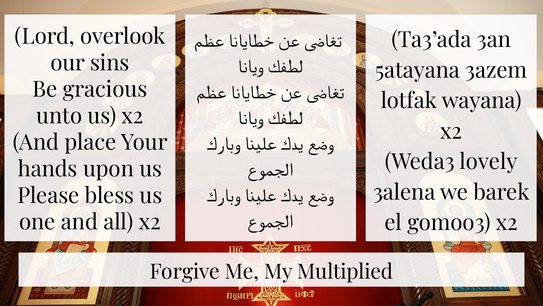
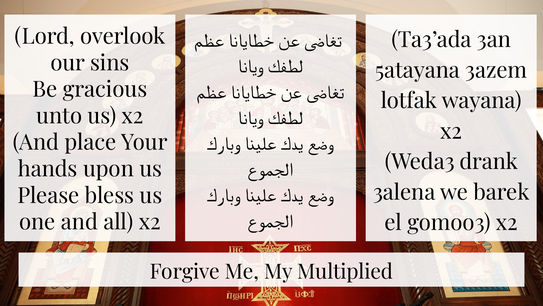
lovely: lovely -> drank
